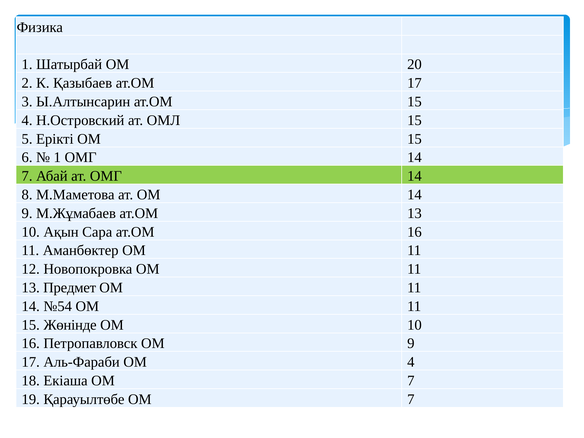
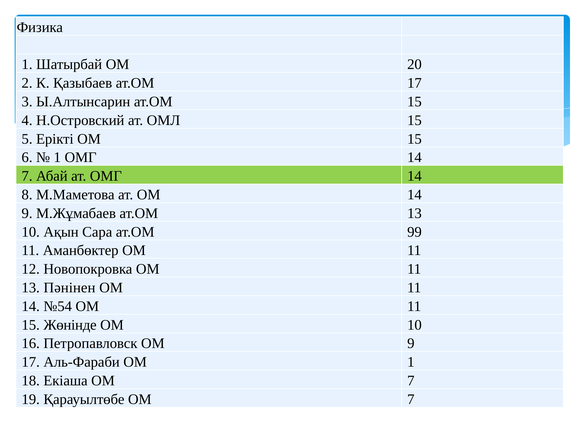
ат.ОМ 16: 16 -> 99
Предмет: Предмет -> Пәнінен
ОМ 4: 4 -> 1
